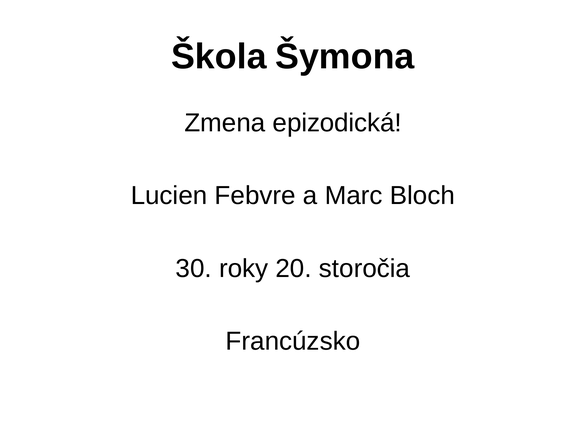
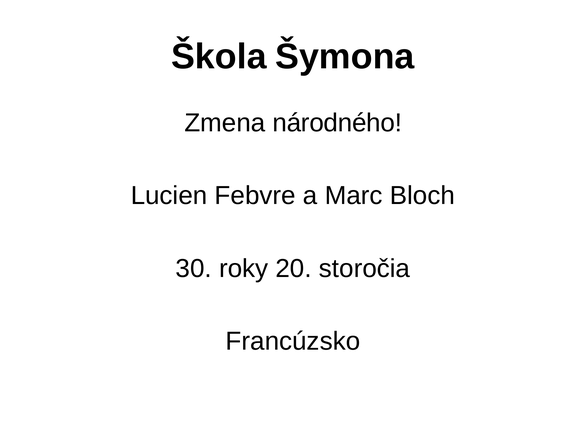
epizodická: epizodická -> národného
